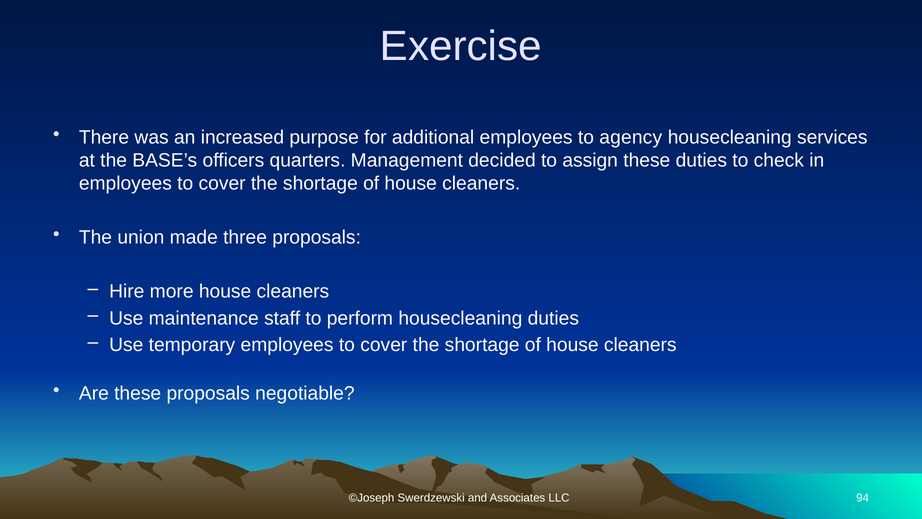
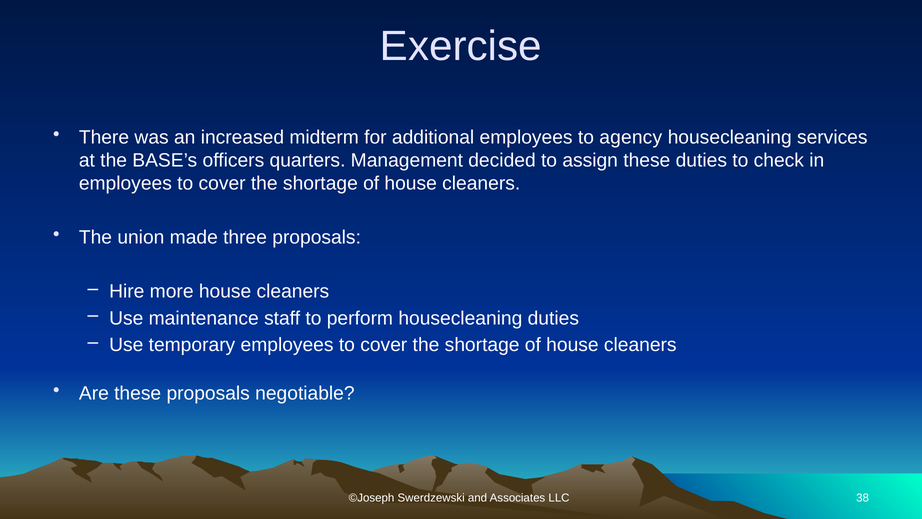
purpose: purpose -> midterm
94: 94 -> 38
